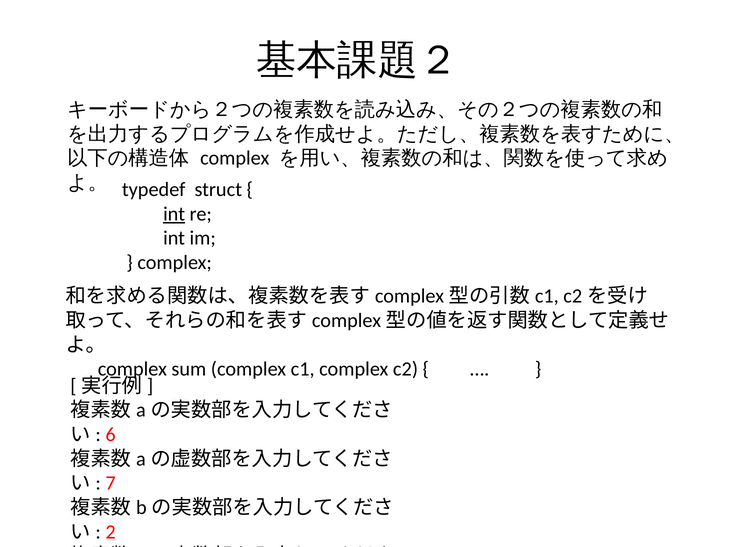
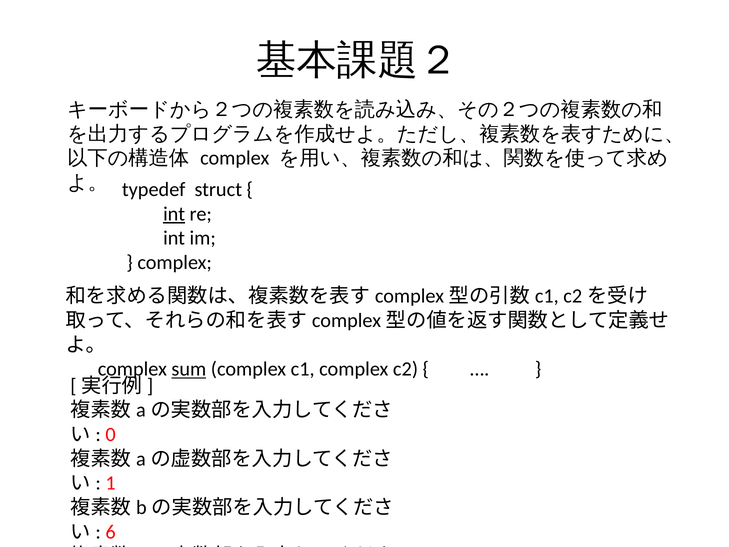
sum underline: none -> present
6 at (111, 434): 6 -> 0
7: 7 -> 1
2 at (111, 532): 2 -> 6
